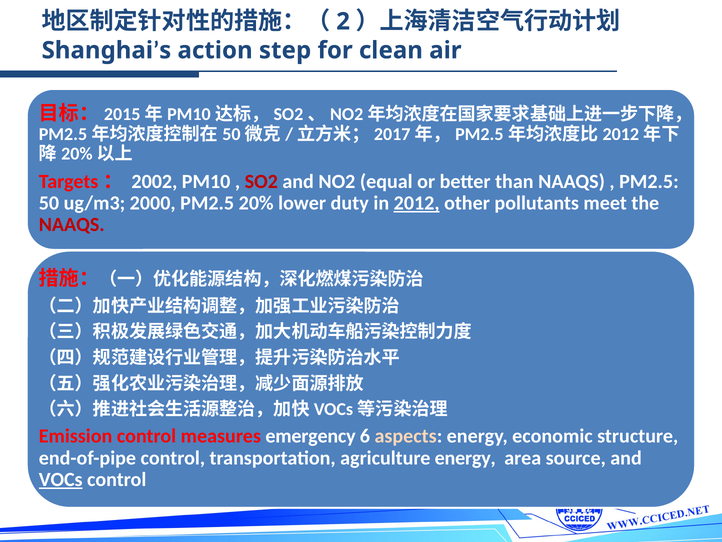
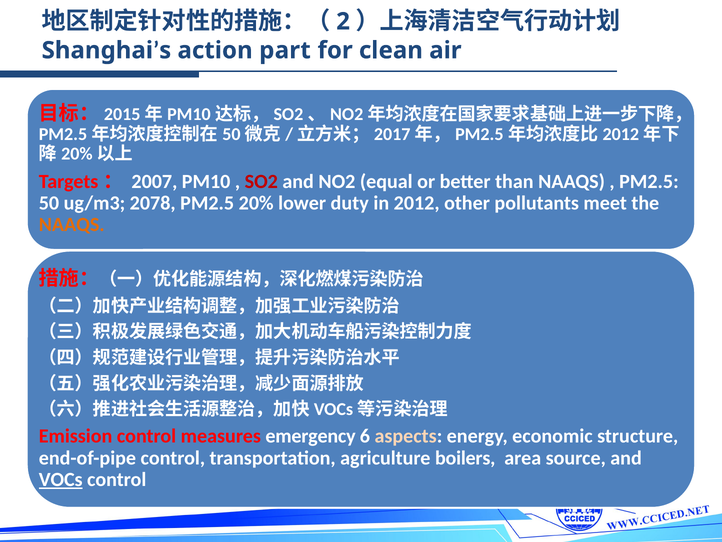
step: step -> part
2002: 2002 -> 2007
2000: 2000 -> 2078
2012 underline: present -> none
NAAQS at (72, 225) colour: red -> orange
agriculture energy: energy -> boilers
